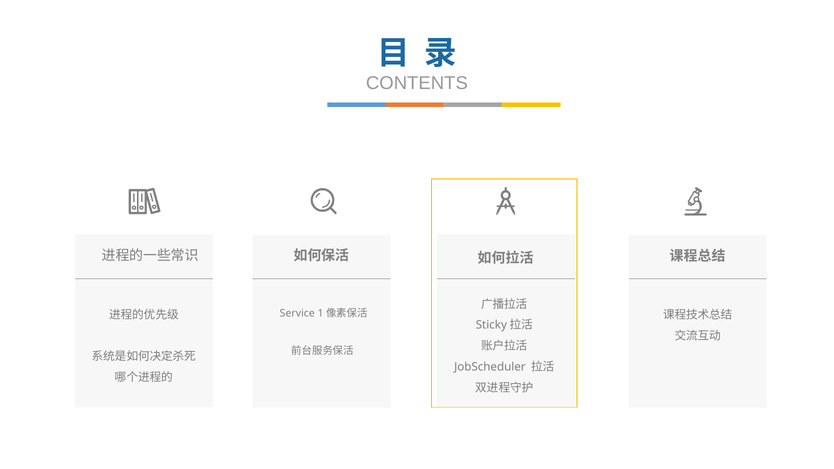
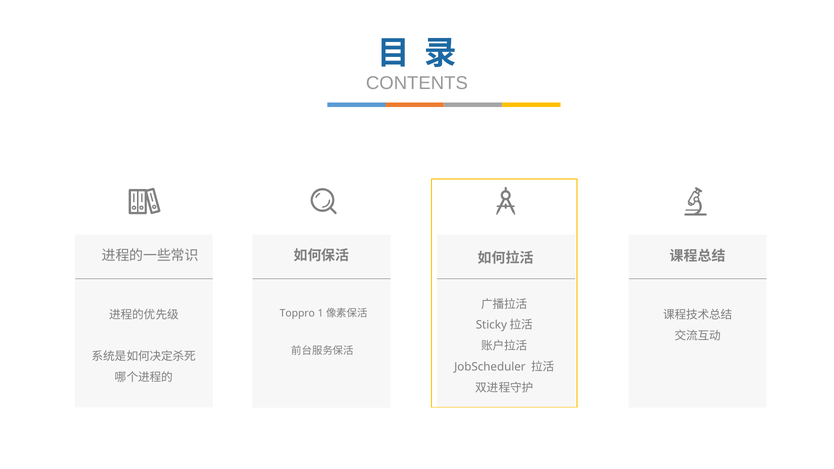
Service: Service -> Toppro
